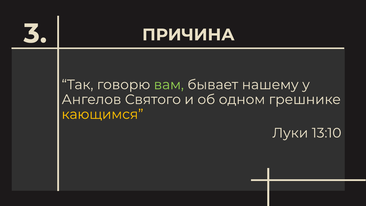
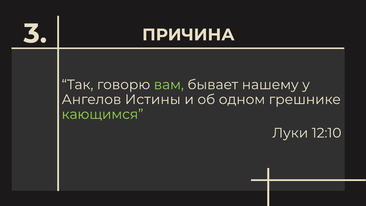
Святого: Святого -> Истины
кающимся colour: yellow -> light green
13:10: 13:10 -> 12:10
